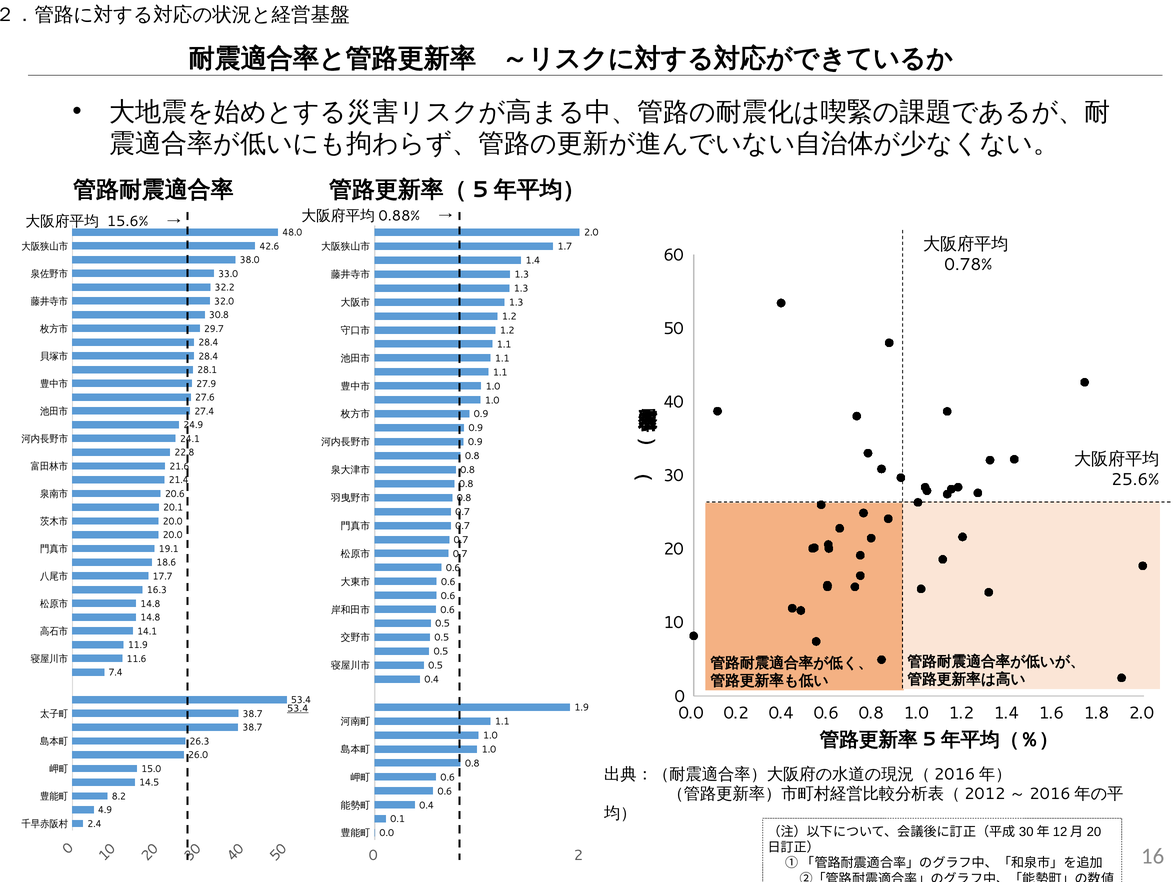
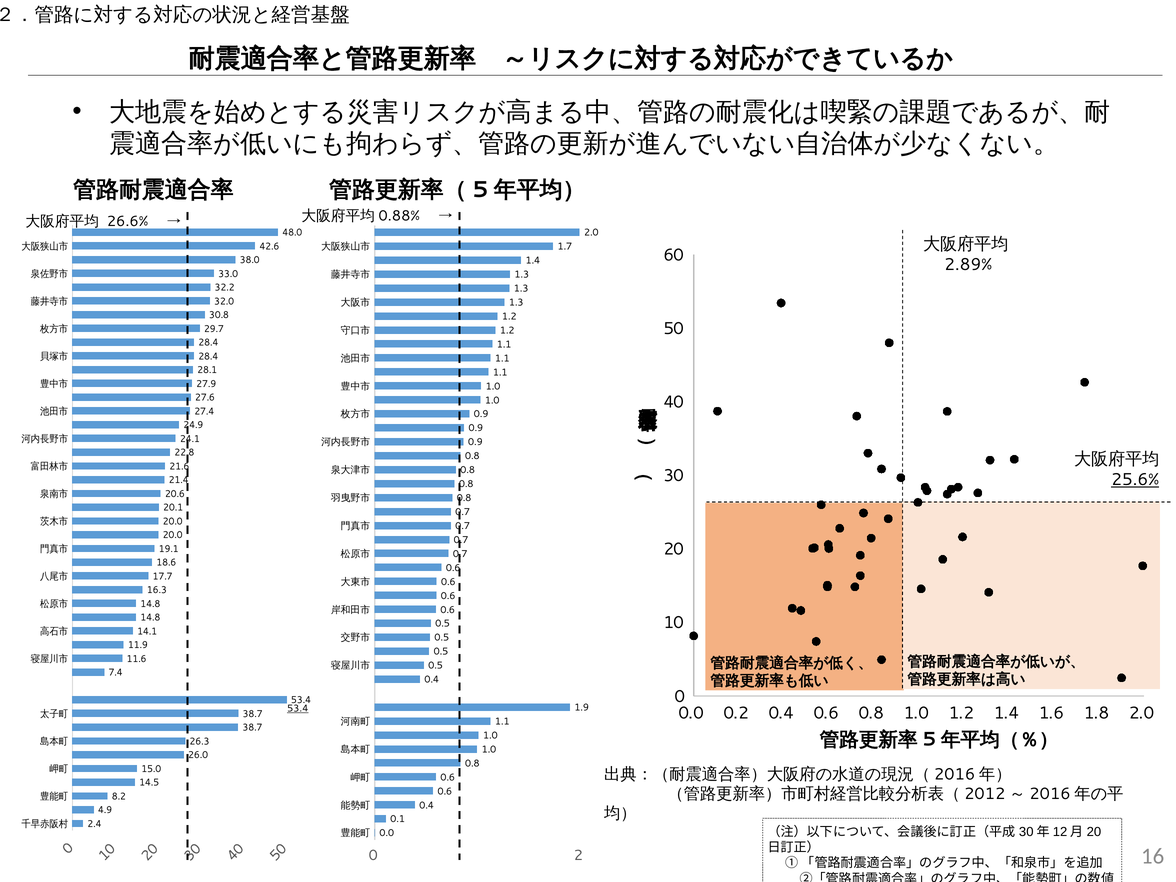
15.6%: 15.6% -> 26.6%
0.78%: 0.78% -> 2.89%
25.6% underline: none -> present
